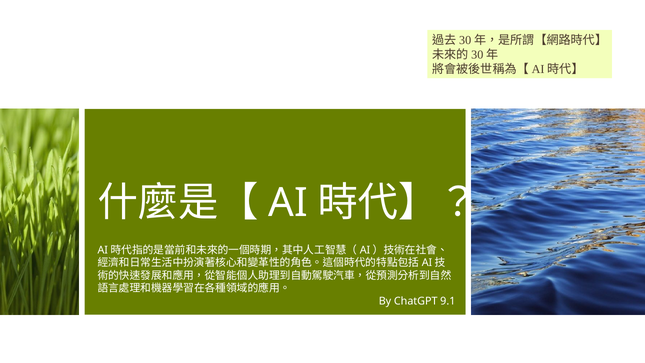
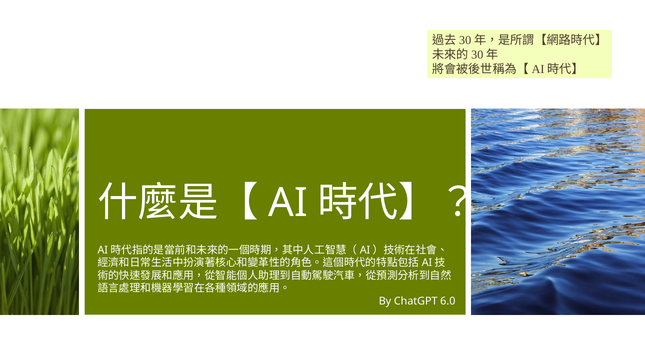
9.1: 9.1 -> 6.0
